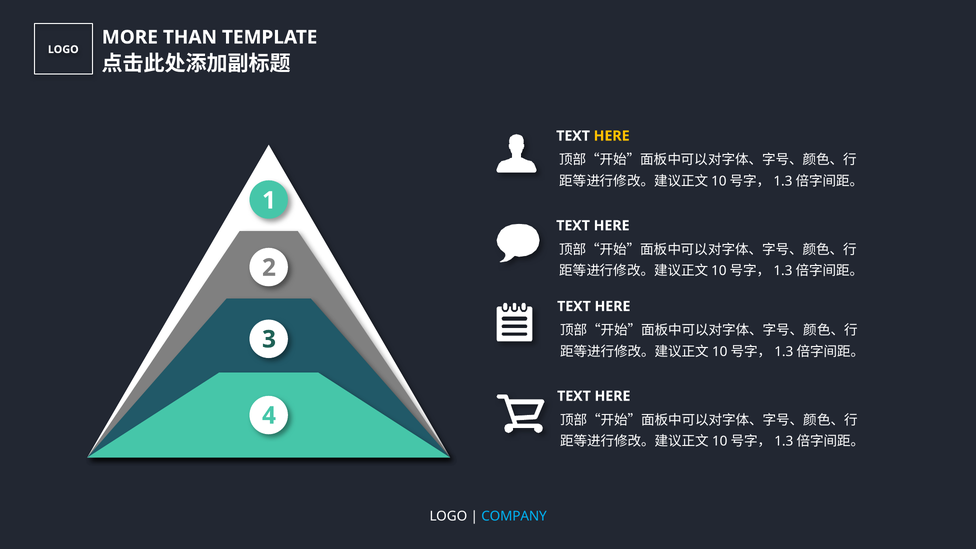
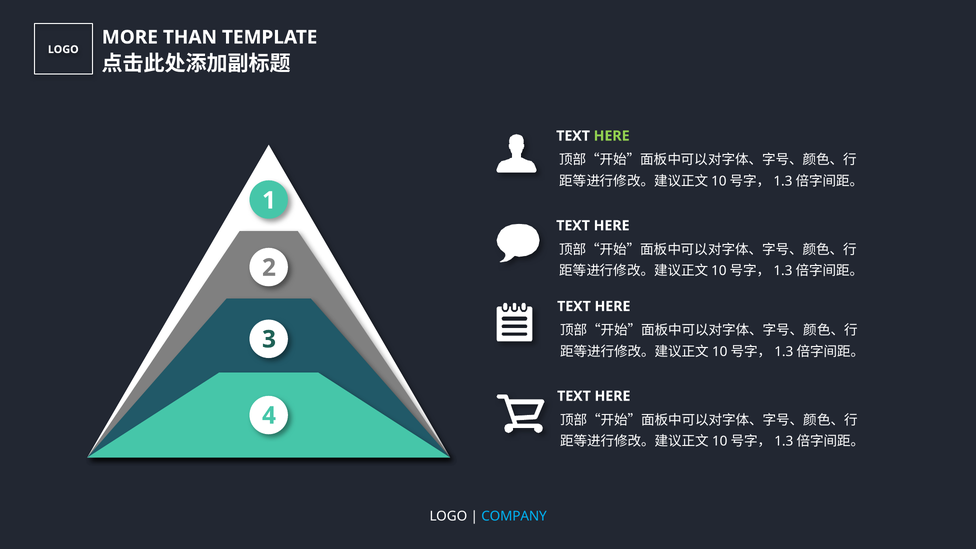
HERE at (612, 136) colour: yellow -> light green
